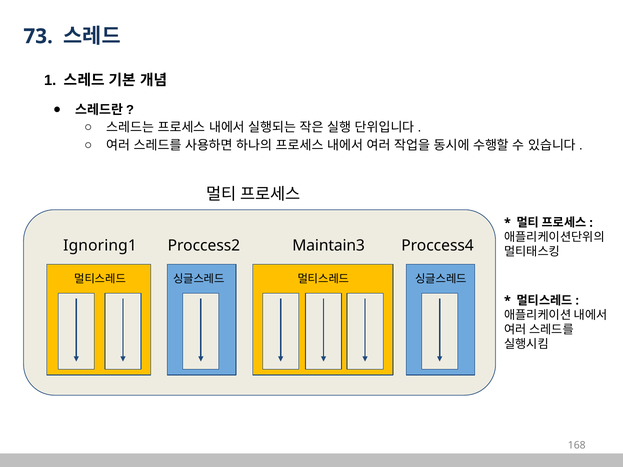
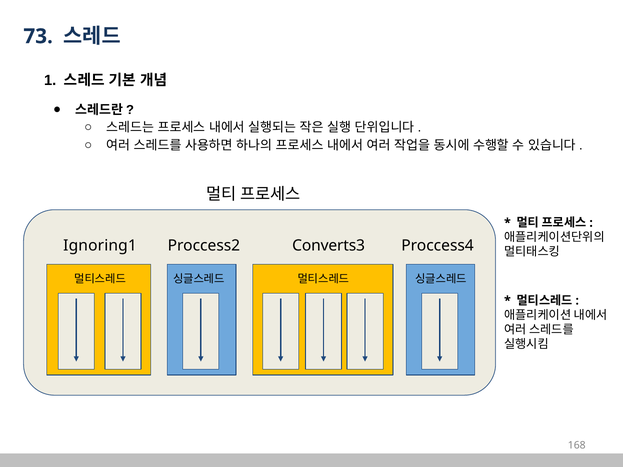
Maintain3: Maintain3 -> Converts3
